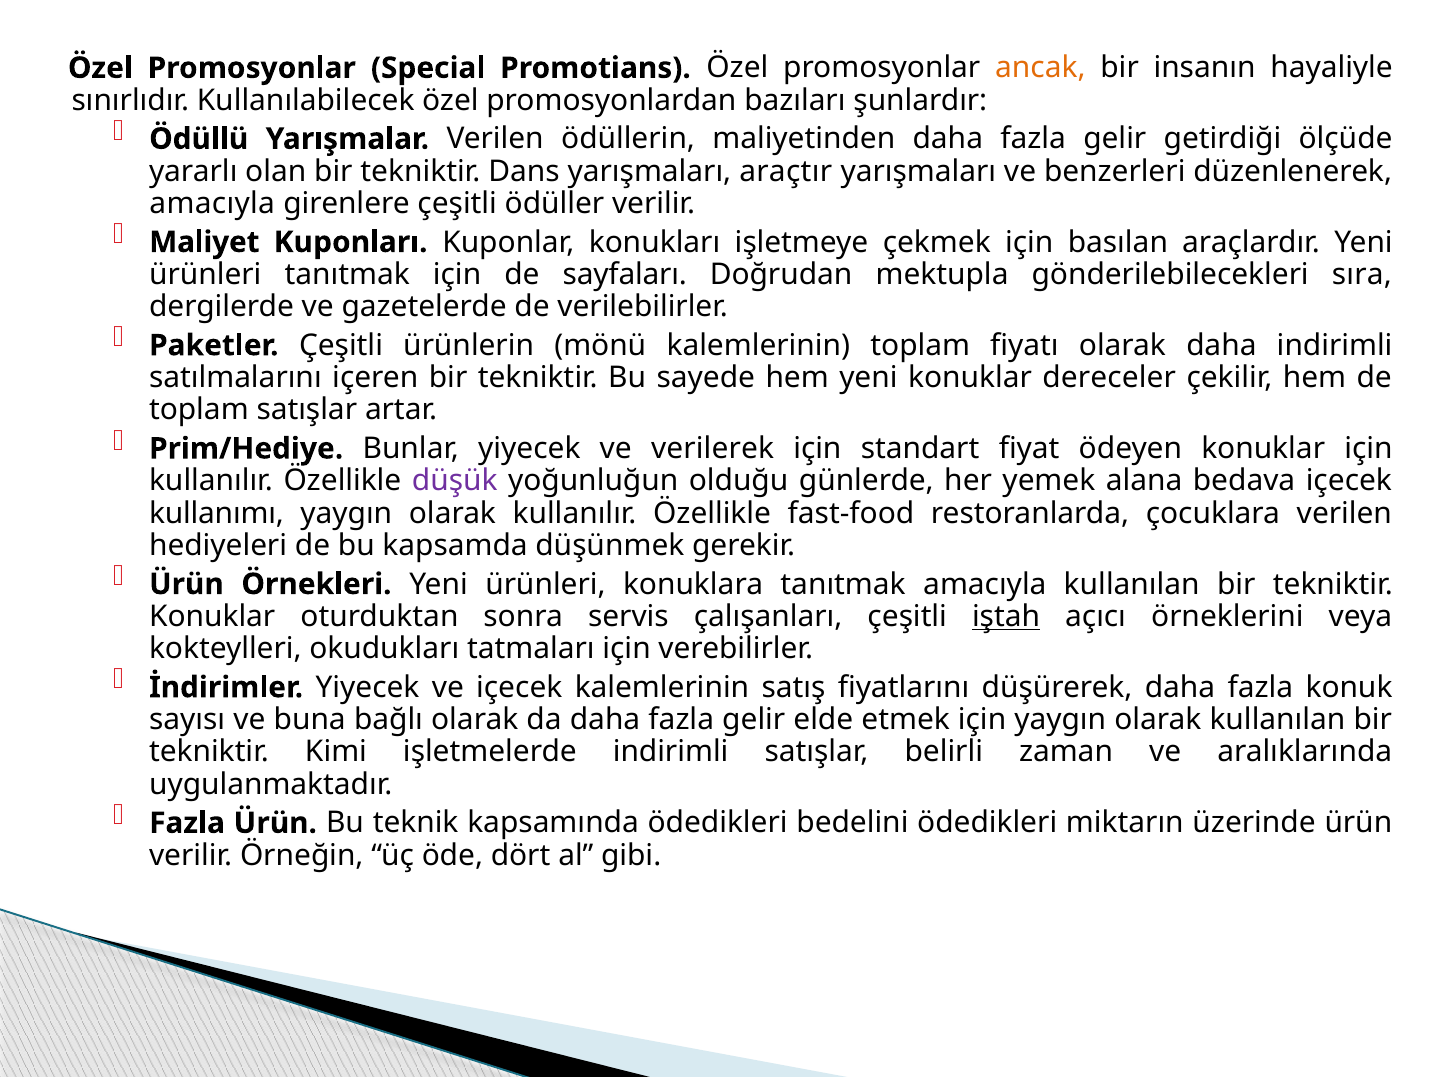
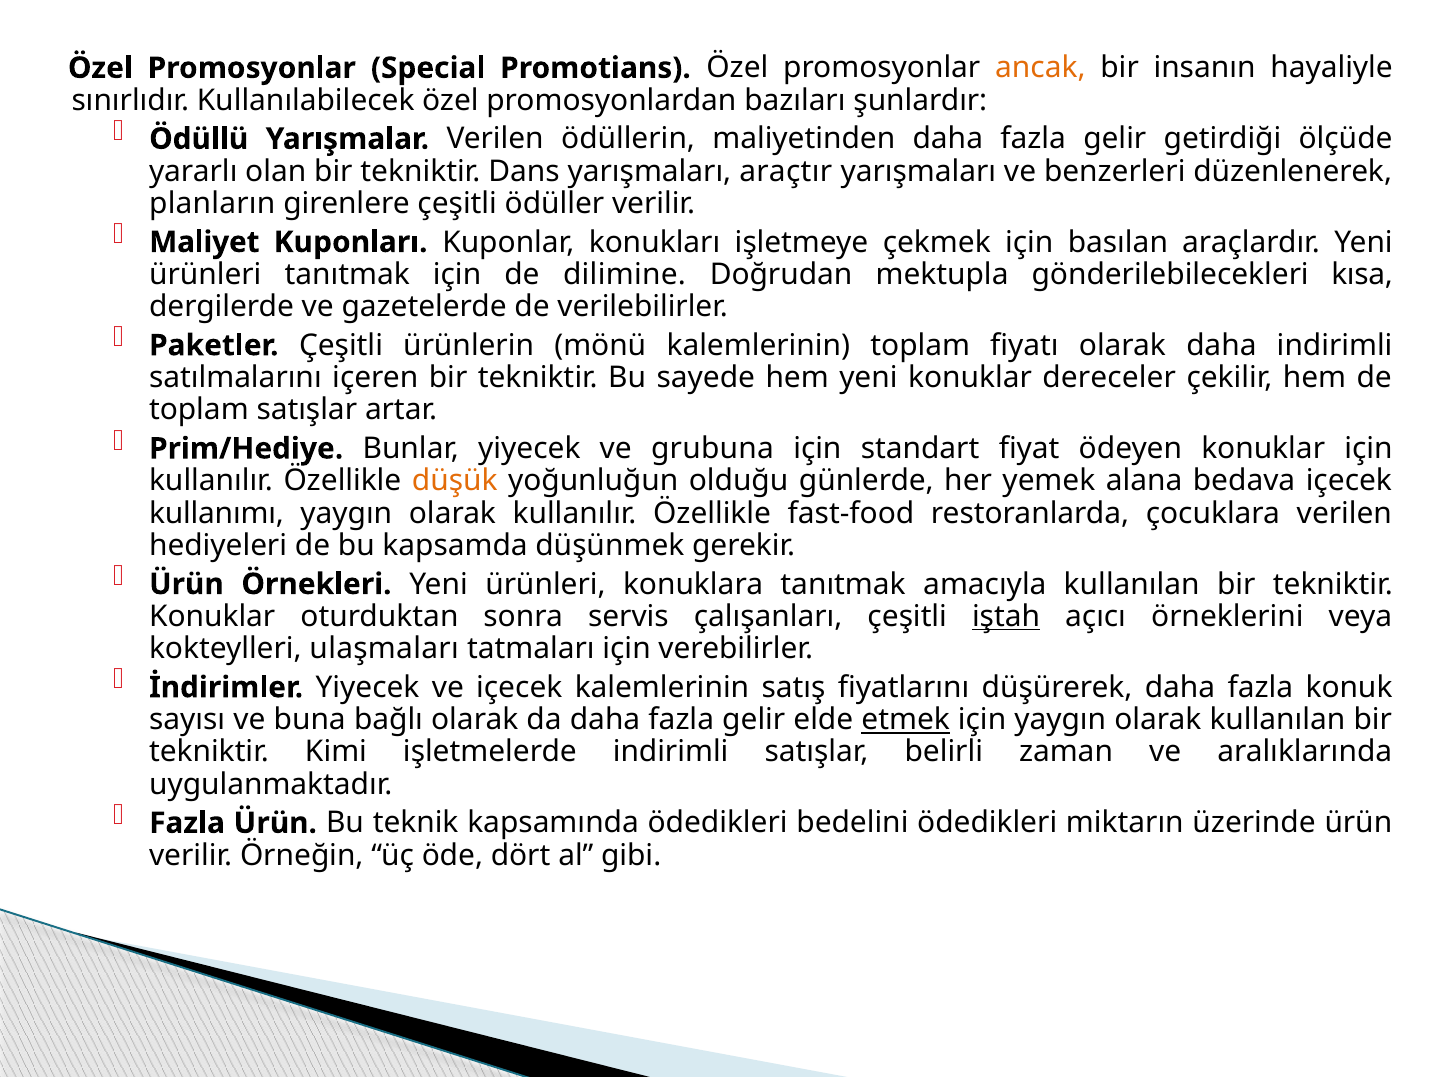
amacıyla at (212, 204): amacıyla -> planların
sayfaları: sayfaları -> dilimine
sıra: sıra -> kısa
verilerek: verilerek -> grubuna
düşük colour: purple -> orange
okudukları: okudukları -> ulaşmaları
etmek underline: none -> present
